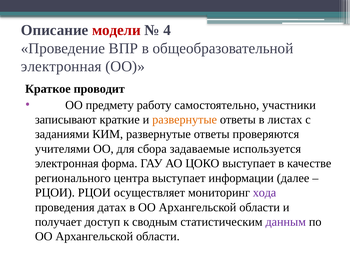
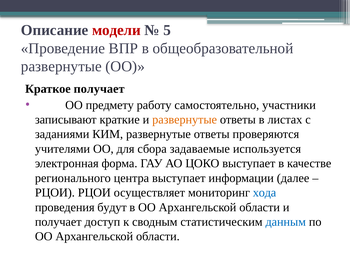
4: 4 -> 5
электронная at (61, 66): электронная -> развернутые
Краткое проводит: проводит -> получает
хода colour: purple -> blue
датах: датах -> будут
данным colour: purple -> blue
